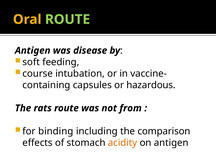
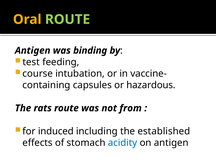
disease: disease -> binding
soft: soft -> test
binding: binding -> induced
comparison: comparison -> established
acidity colour: orange -> blue
